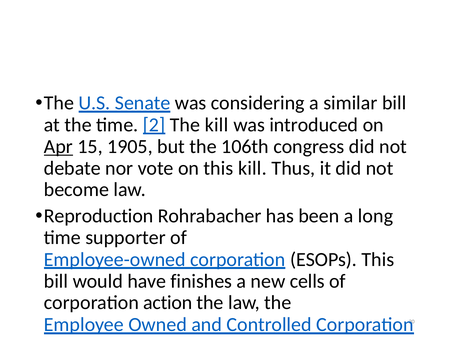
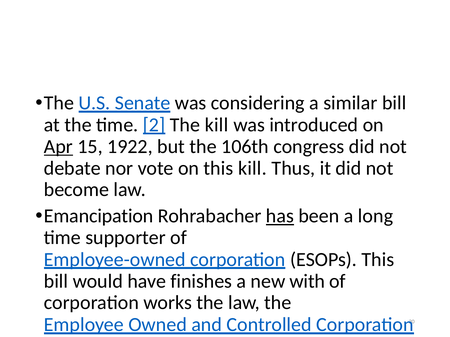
1905: 1905 -> 1922
Reproduction: Reproduction -> Emancipation
has underline: none -> present
cells: cells -> with
action: action -> works
